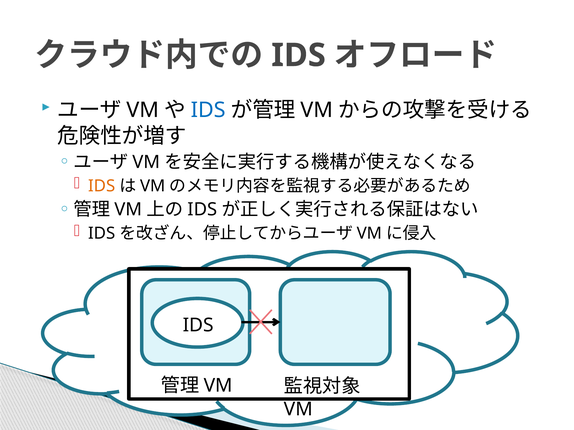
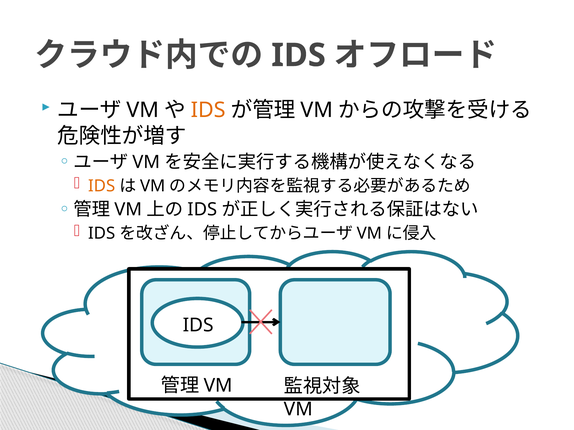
IDS at (208, 110) colour: blue -> orange
